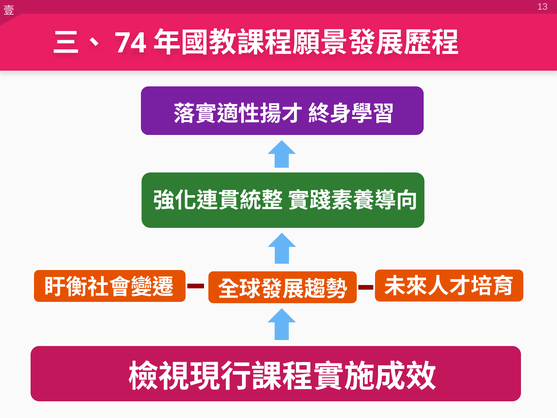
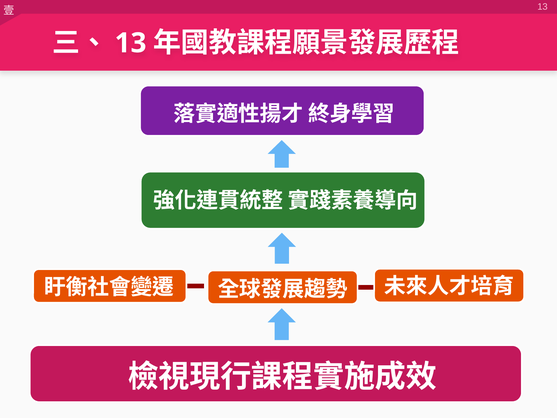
74 at (131, 43): 74 -> 13
